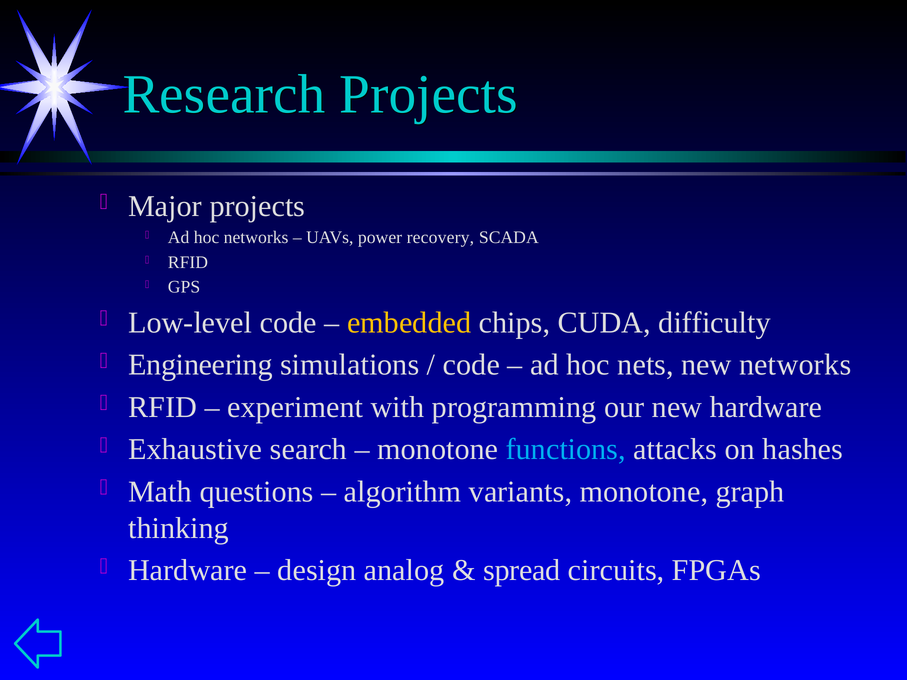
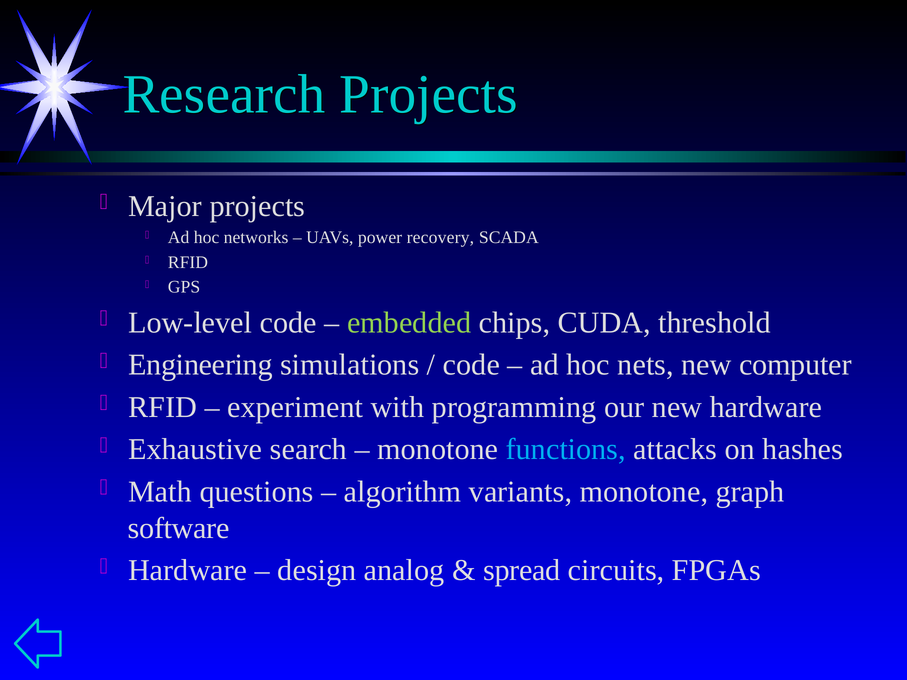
embedded colour: yellow -> light green
difficulty: difficulty -> threshold
new networks: networks -> computer
thinking: thinking -> software
